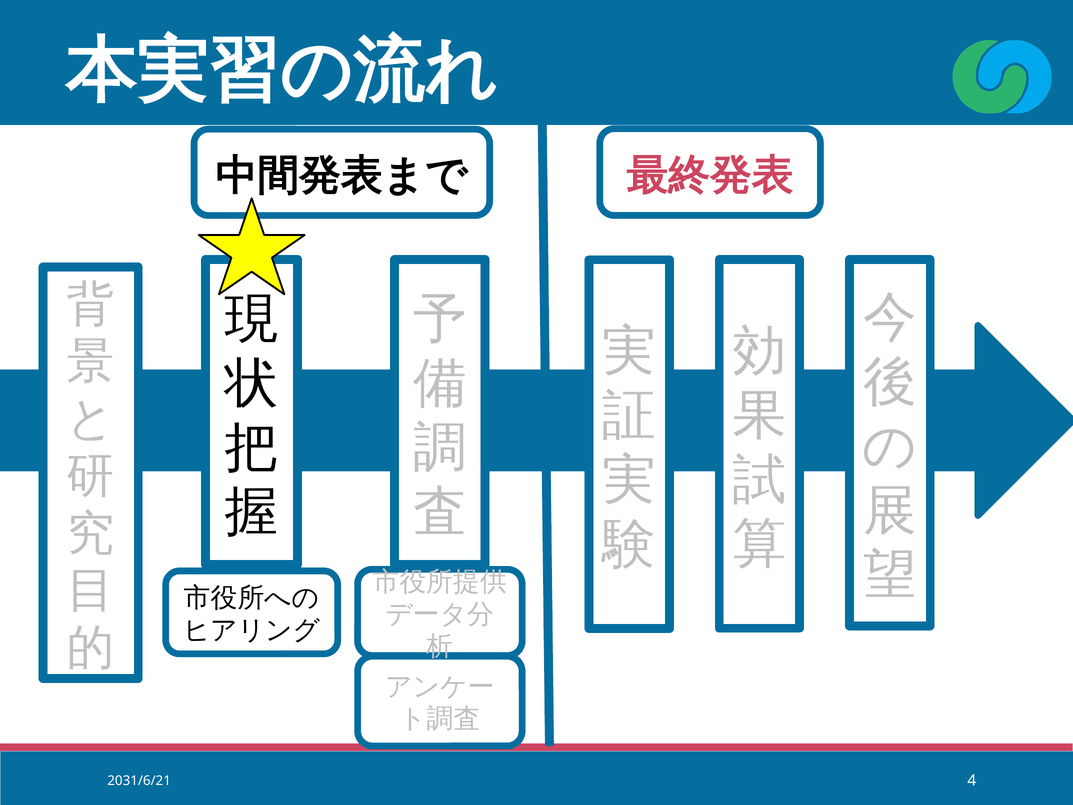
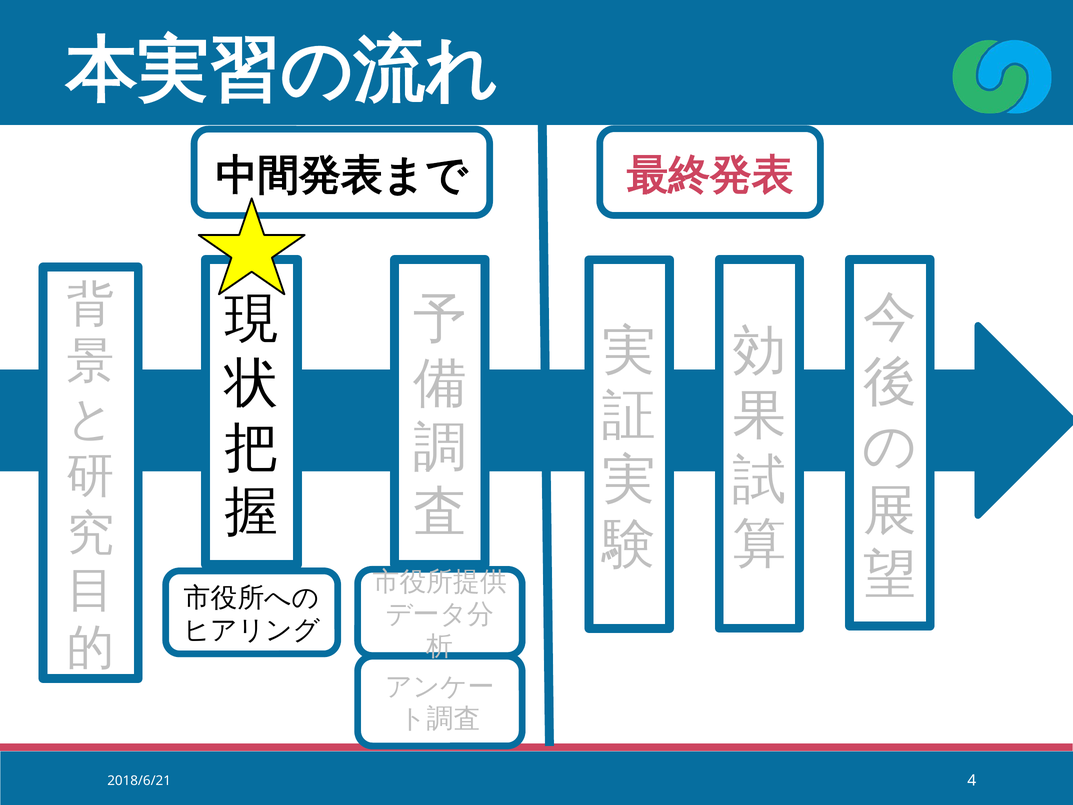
2031/6/21: 2031/6/21 -> 2018/6/21
